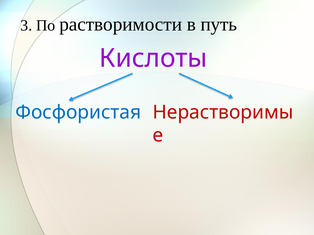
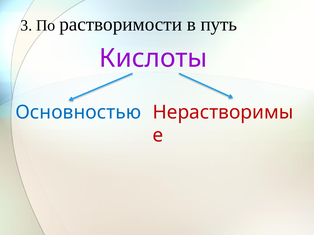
Фосфористая: Фосфористая -> Основностью
